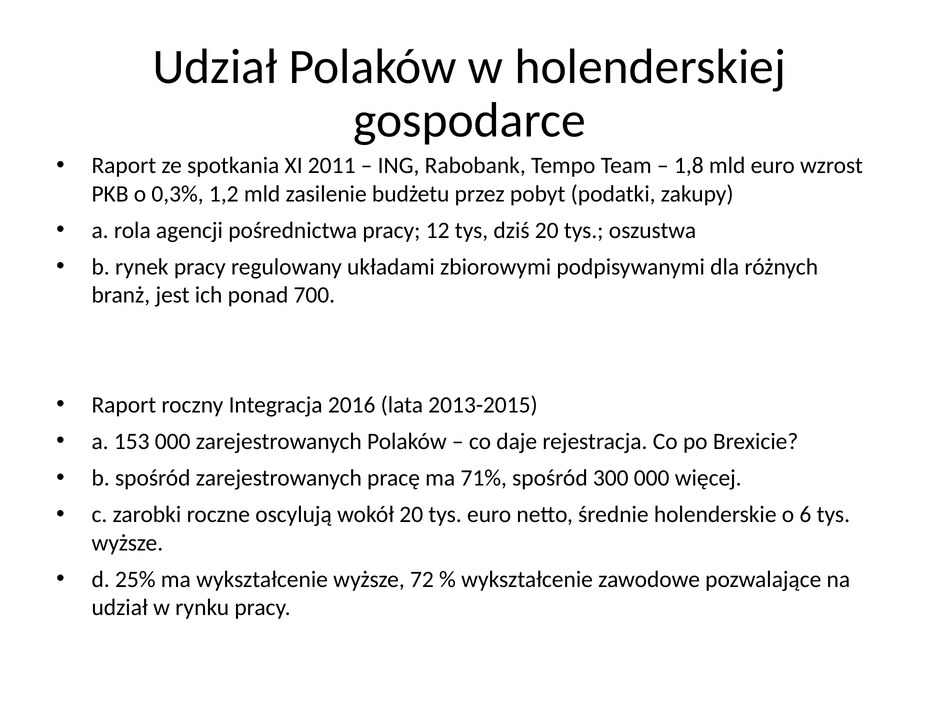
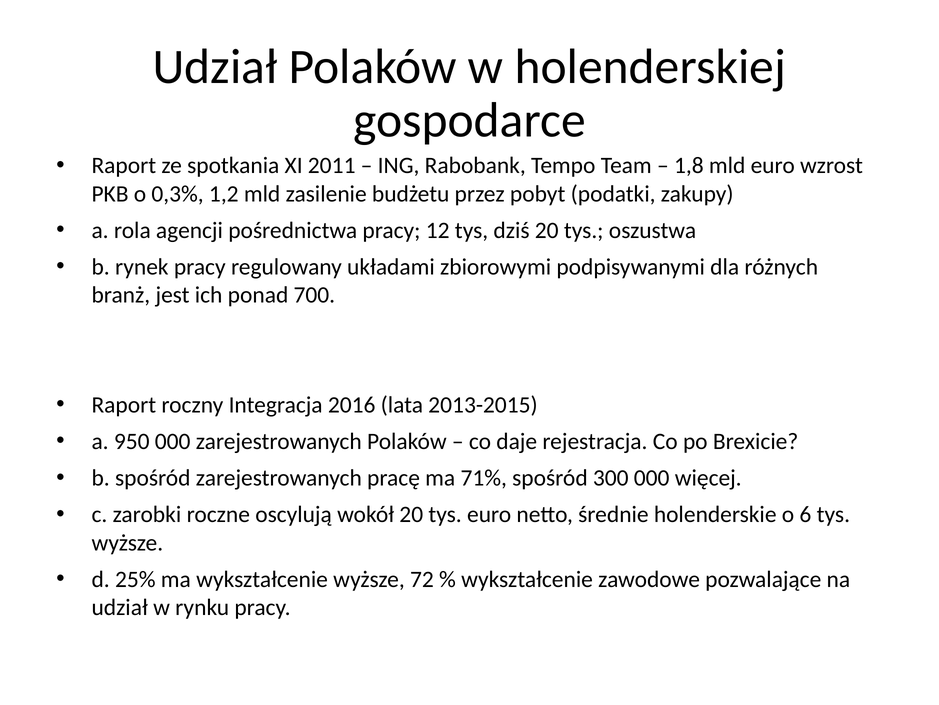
153: 153 -> 950
